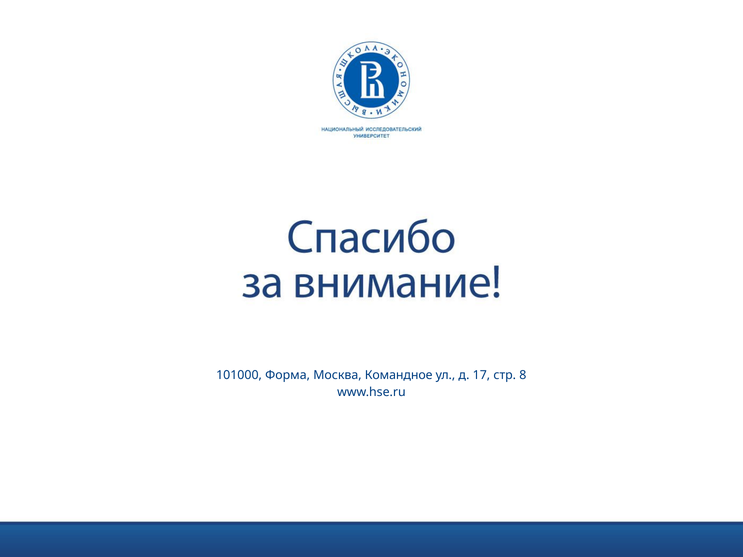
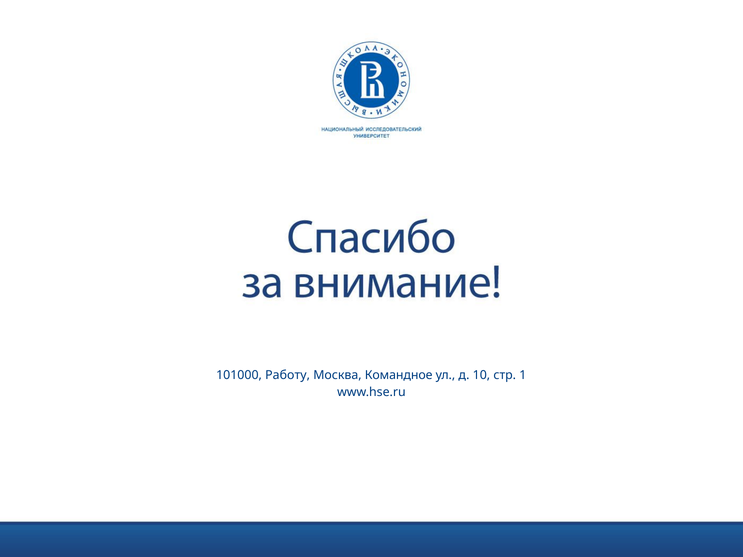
Форма: Форма -> Работу
17: 17 -> 10
8: 8 -> 1
